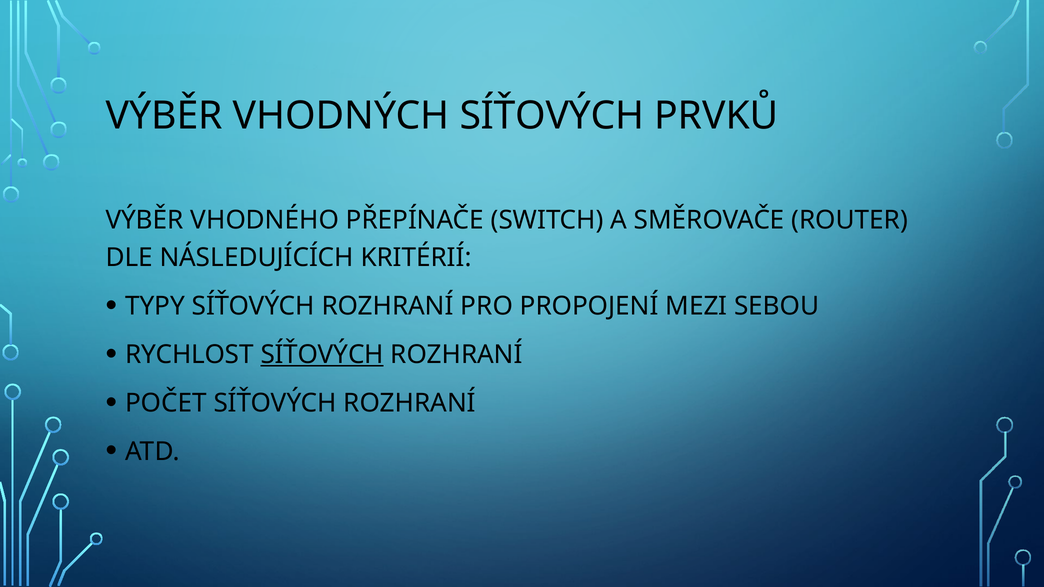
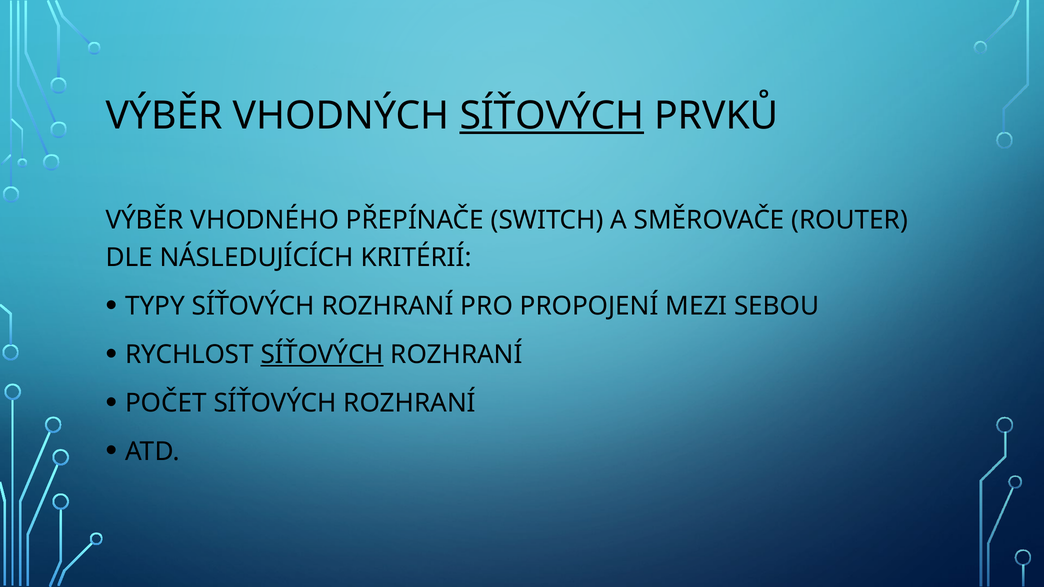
SÍŤOVÝCH at (552, 116) underline: none -> present
